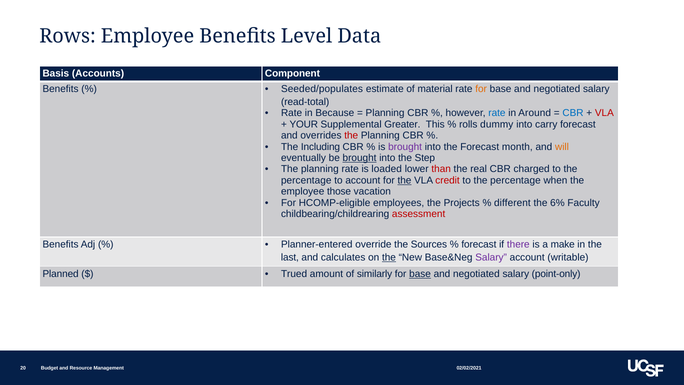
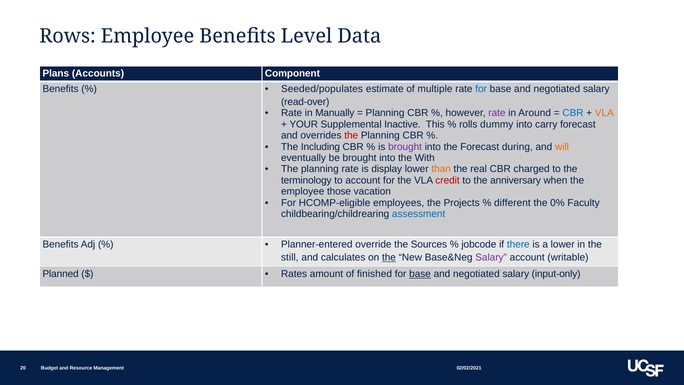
Basis: Basis -> Plans
material: material -> multiple
for at (481, 89) colour: orange -> blue
read-total: read-total -> read-over
Because: Because -> Manually
rate at (497, 113) colour: blue -> purple
VLA at (604, 113) colour: red -> orange
Greater: Greater -> Inactive
month: month -> during
brought at (360, 158) underline: present -> none
Step: Step -> With
loaded: loaded -> display
than colour: red -> orange
percentage at (306, 180): percentage -> terminology
the at (404, 180) underline: present -> none
percentage at (515, 180): percentage -> anniversary
6%: 6% -> 0%
assessment colour: red -> blue
forecast at (479, 244): forecast -> jobcode
there colour: purple -> blue
a make: make -> lower
last: last -> still
Trued: Trued -> Rates
similarly: similarly -> finished
point-only: point-only -> input-only
